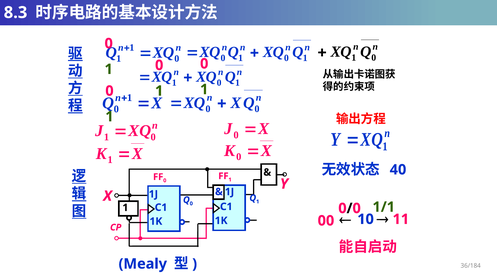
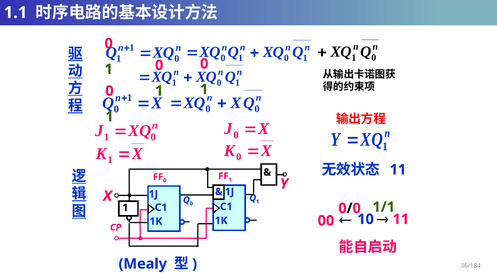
8.3: 8.3 -> 1.1
40 at (398, 169): 40 -> 11
